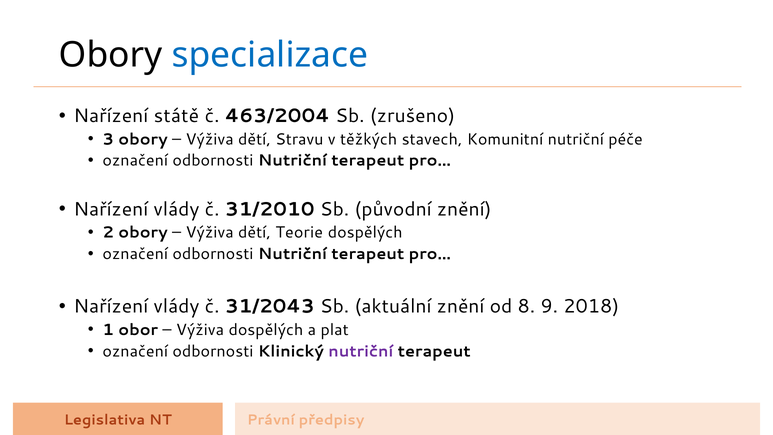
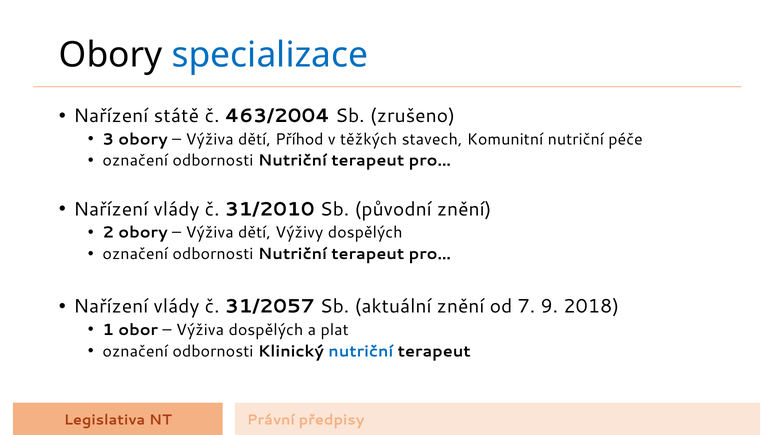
Stravu: Stravu -> Příhod
Teorie: Teorie -> Výživy
31/2043: 31/2043 -> 31/2057
8: 8 -> 7
nutriční at (361, 351) colour: purple -> blue
